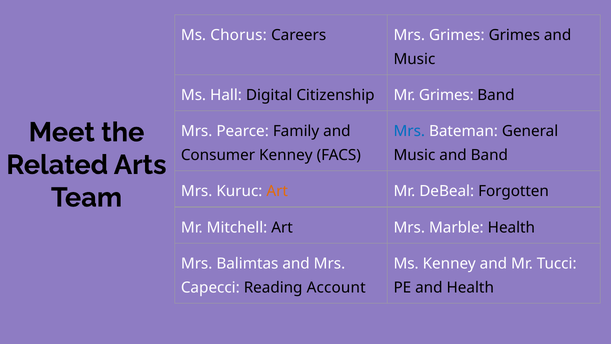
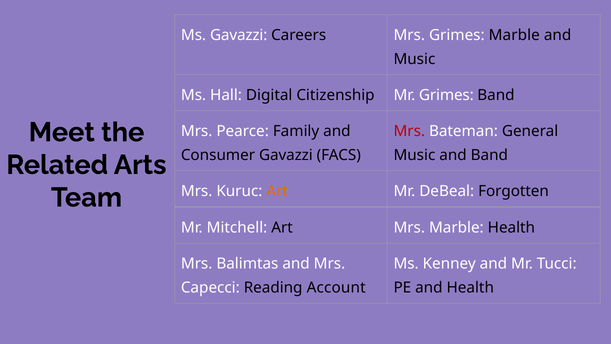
Ms Chorus: Chorus -> Gavazzi
Grimes Grimes: Grimes -> Marble
Mrs at (409, 131) colour: blue -> red
Consumer Kenney: Kenney -> Gavazzi
